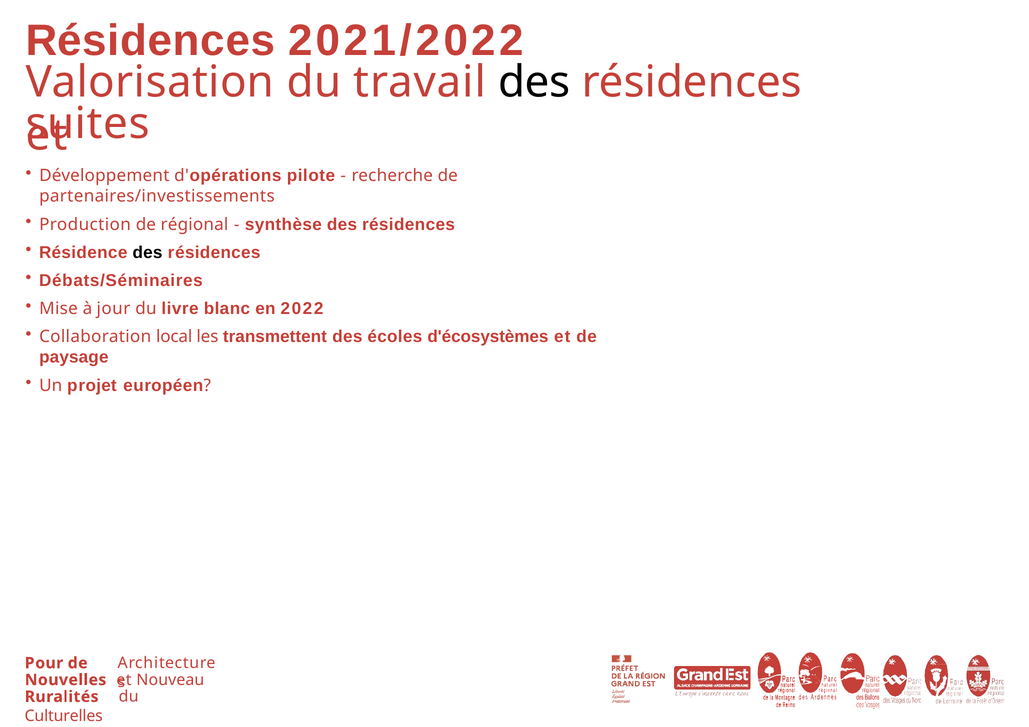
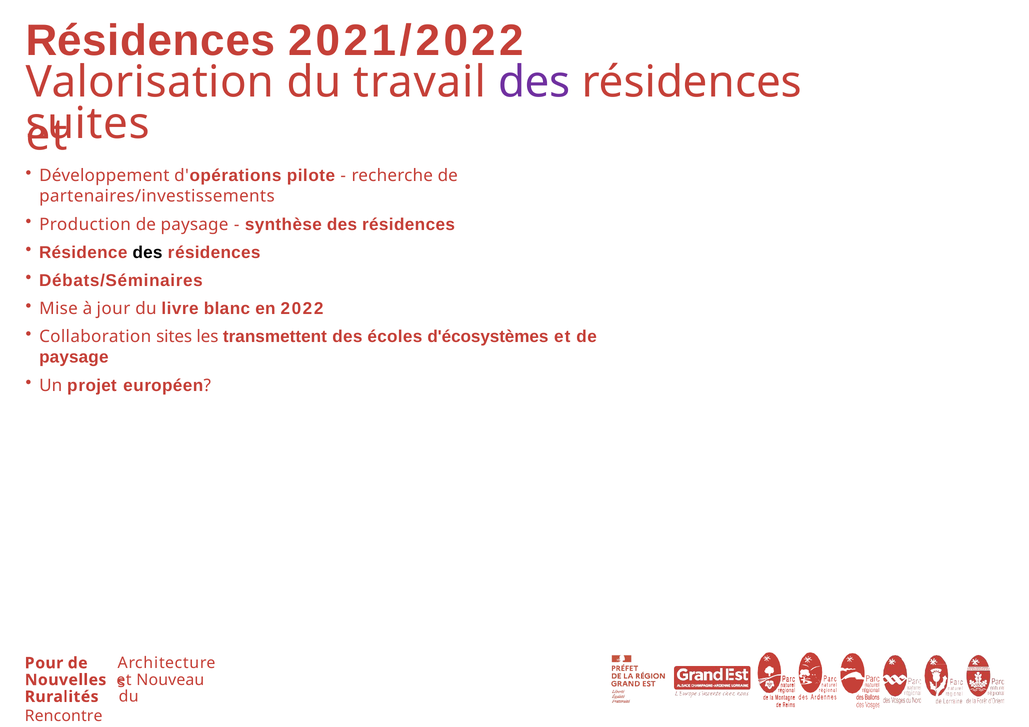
des at (534, 82) colour: black -> purple
Production de régional: régional -> paysage
local: local -> sites
Culturelles: Culturelles -> Rencontre
